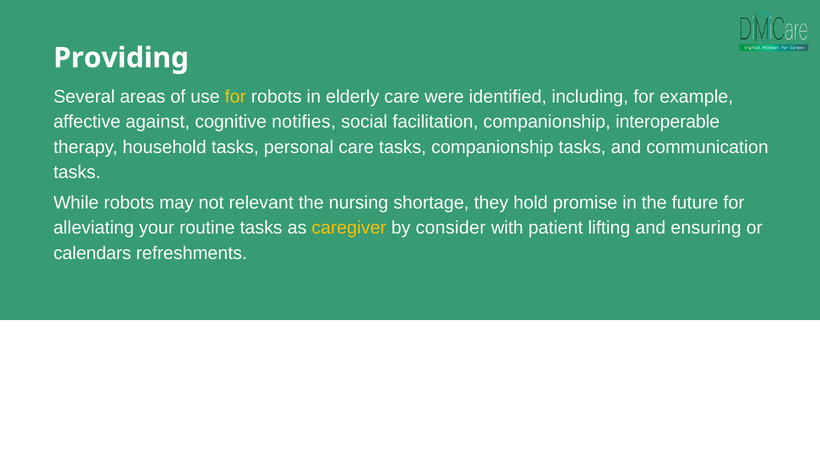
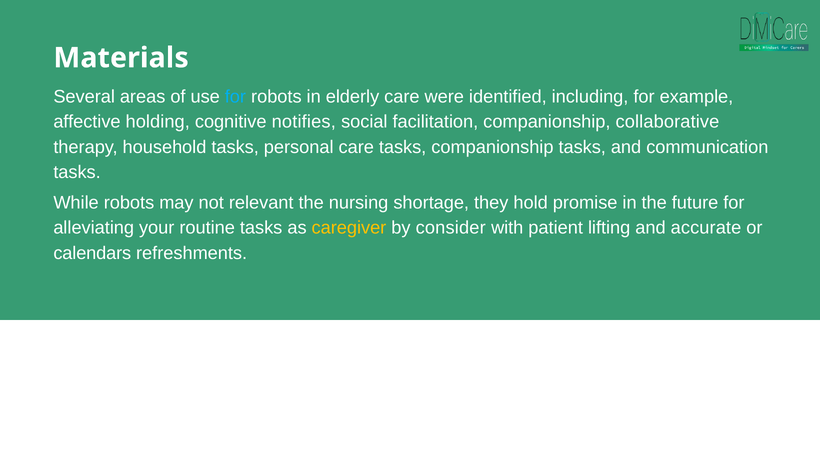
Providing: Providing -> Materials
for at (235, 97) colour: yellow -> light blue
against: against -> holding
interoperable: interoperable -> collaborative
ensuring: ensuring -> accurate
